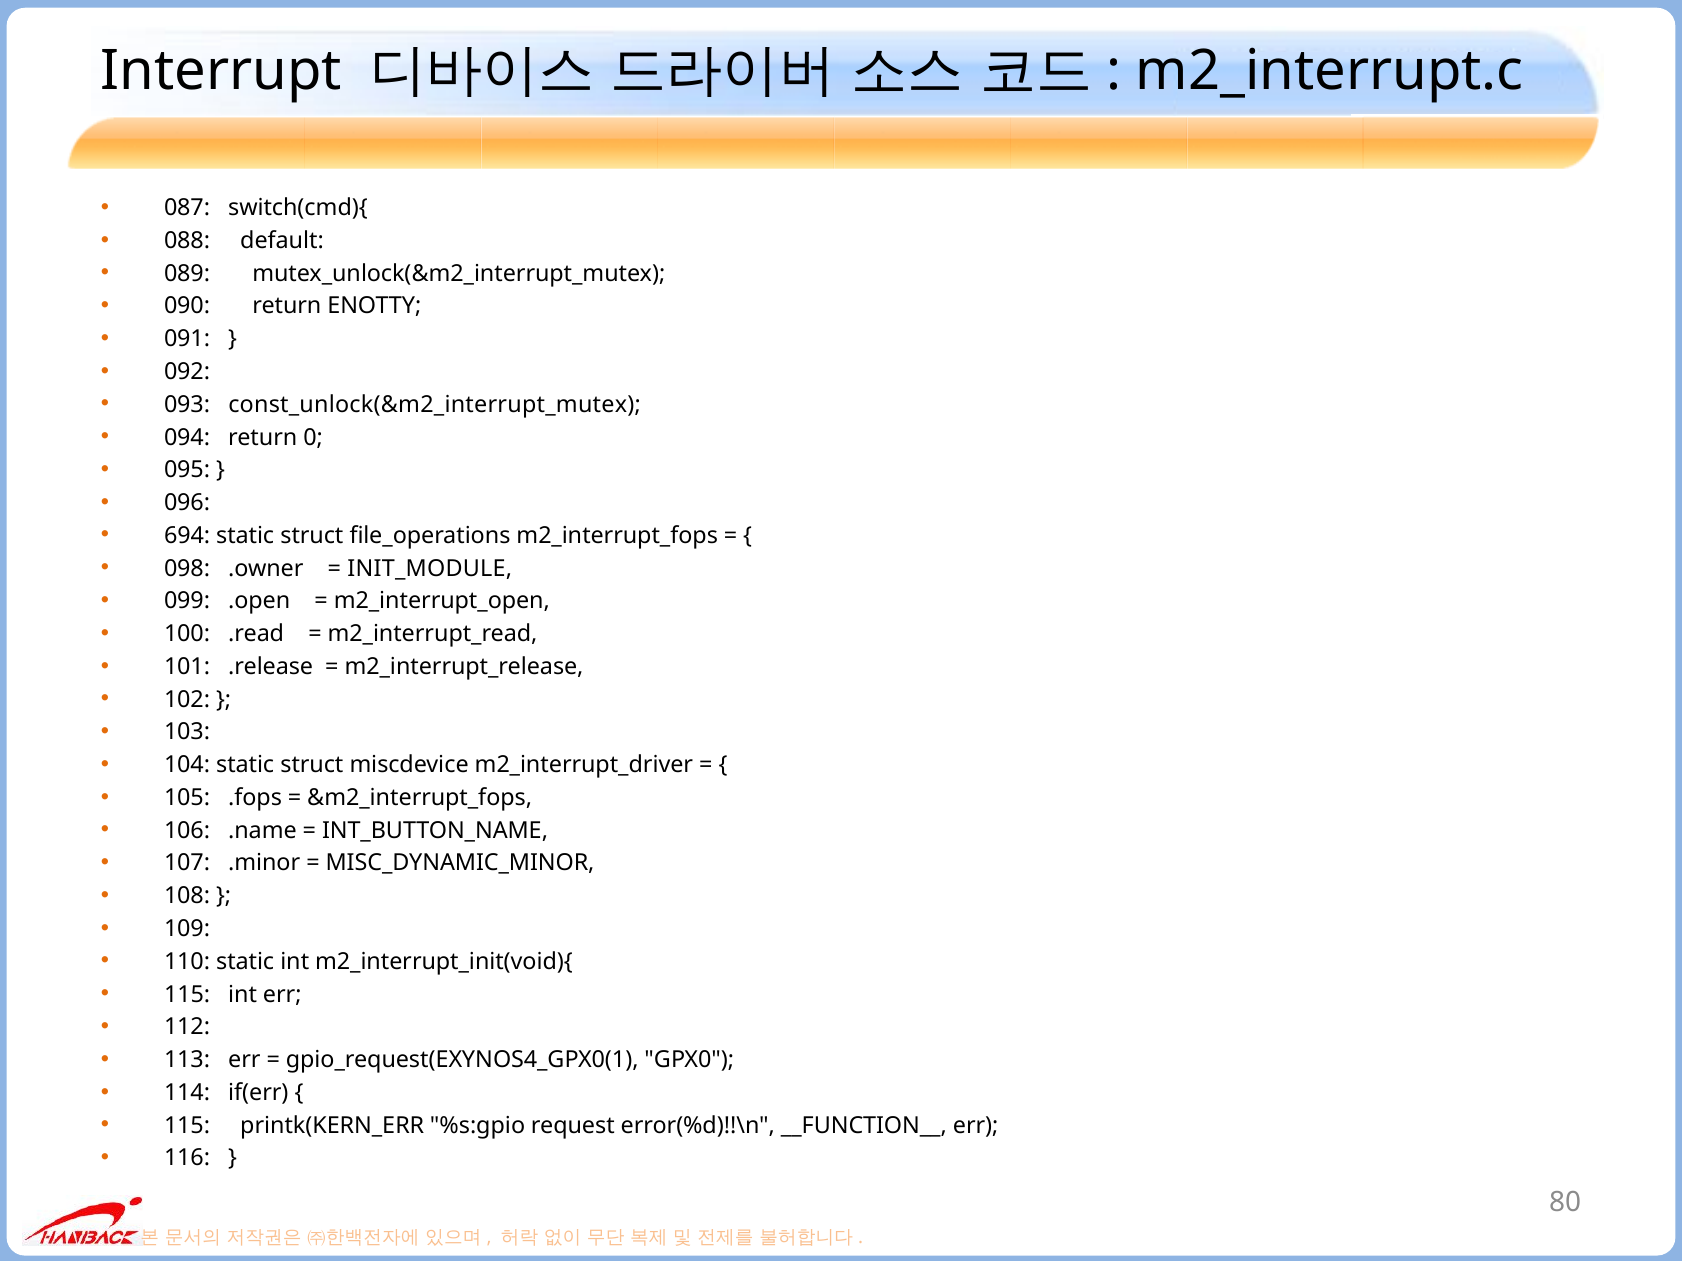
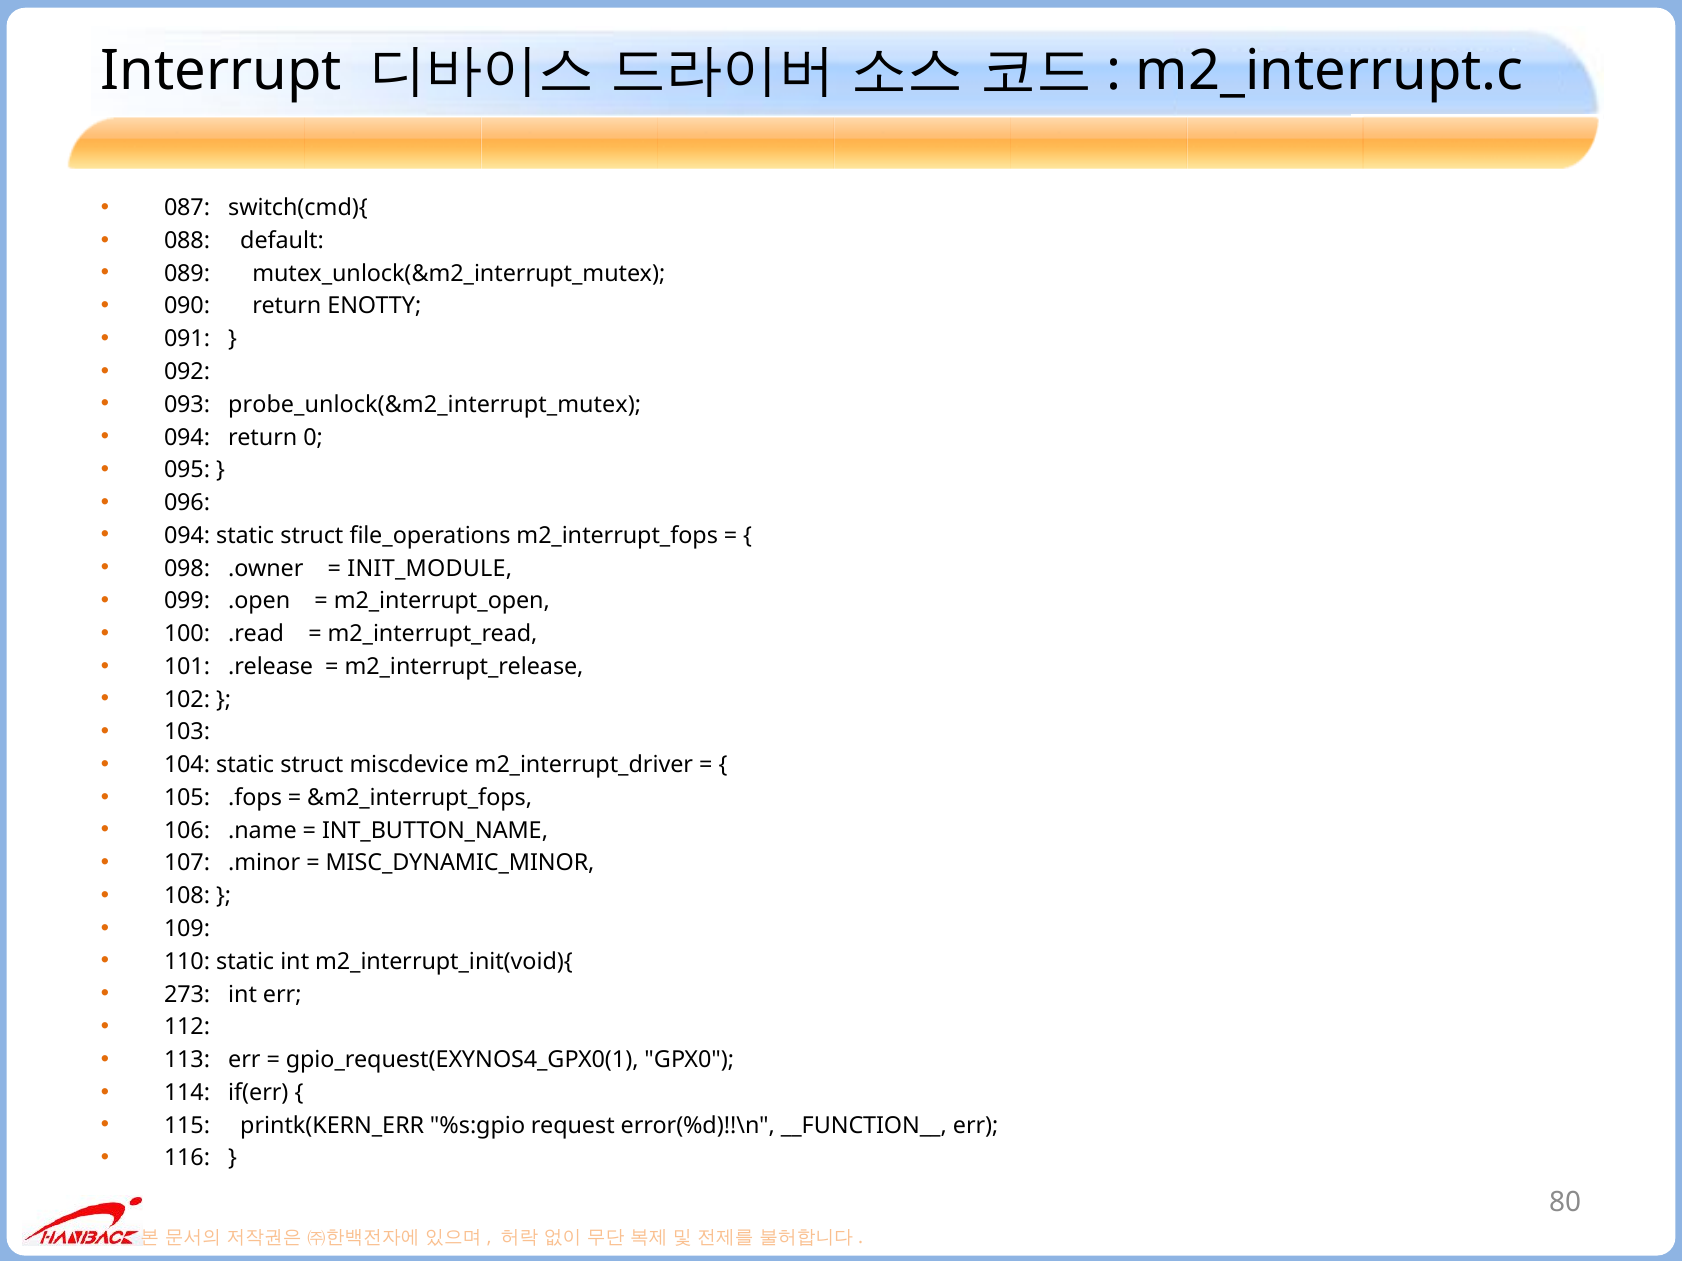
const_unlock(&m2_interrupt_mutex: const_unlock(&m2_interrupt_mutex -> probe_unlock(&m2_interrupt_mutex
694 at (187, 536): 694 -> 094
115 at (187, 995): 115 -> 273
